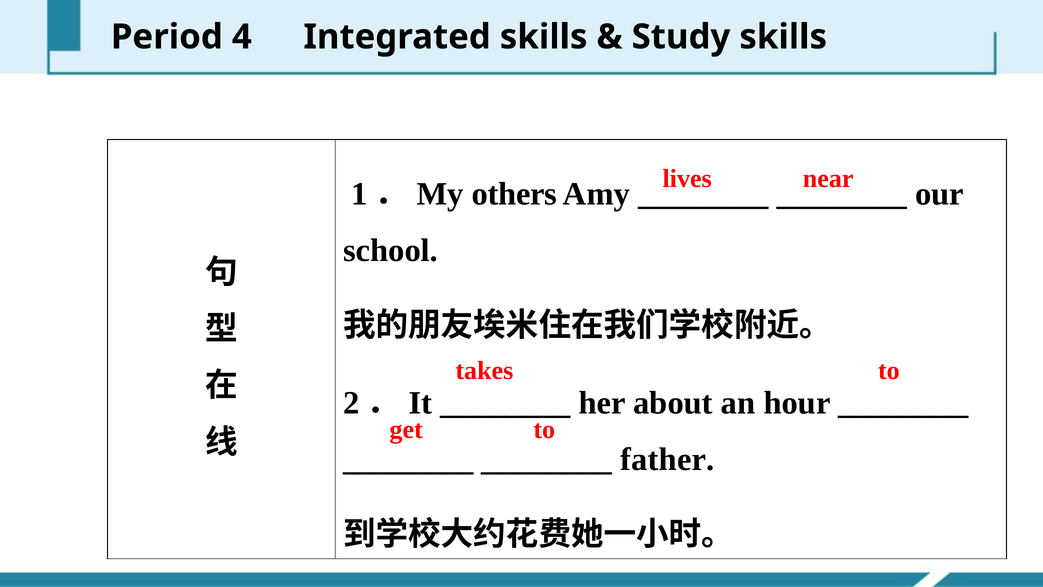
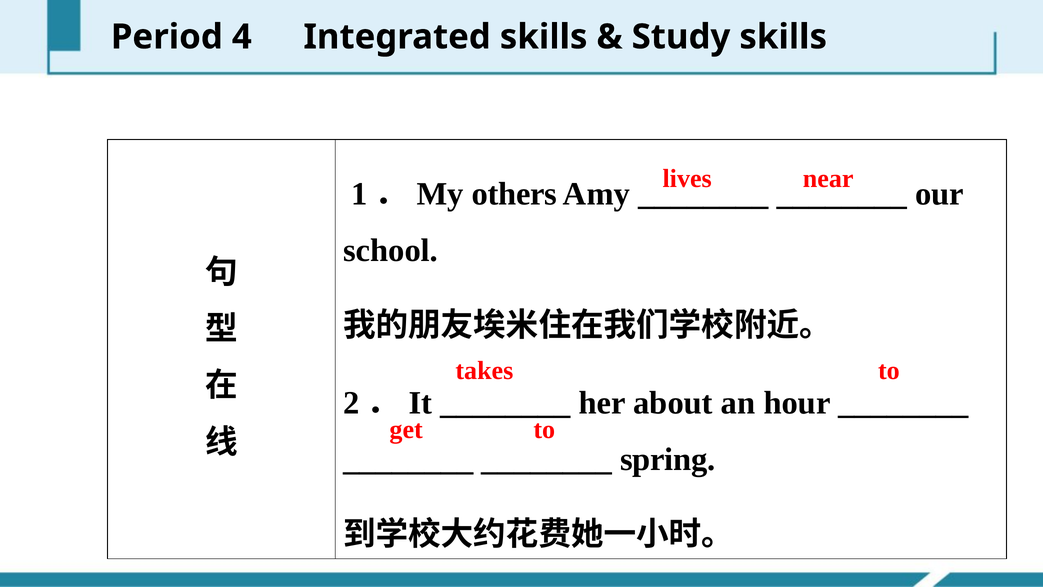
father: father -> spring
